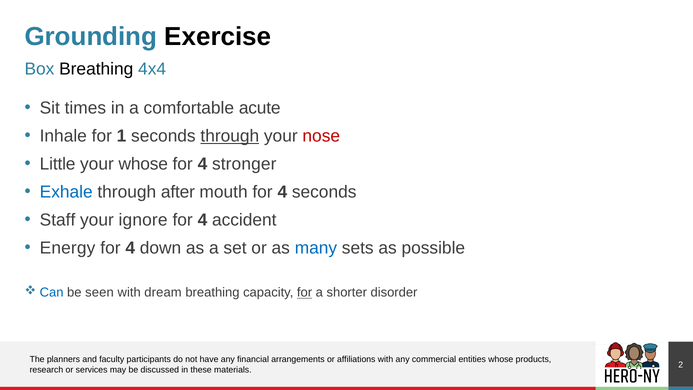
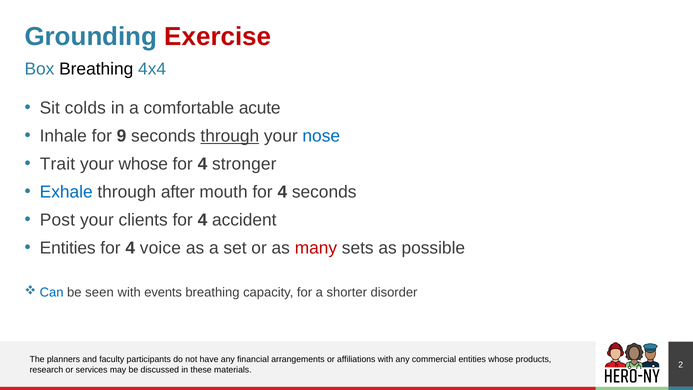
Exercise colour: black -> red
times: times -> colds
1: 1 -> 9
nose colour: red -> blue
Little: Little -> Trait
Staff: Staff -> Post
ignore: ignore -> clients
Energy at (68, 248): Energy -> Entities
down: down -> voice
many colour: blue -> red
dream: dream -> events
for at (305, 293) underline: present -> none
